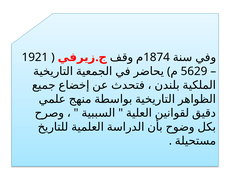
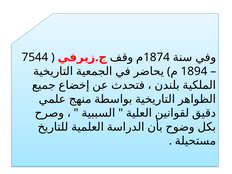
1921: 1921 -> 7544
5629: 5629 -> 1894
